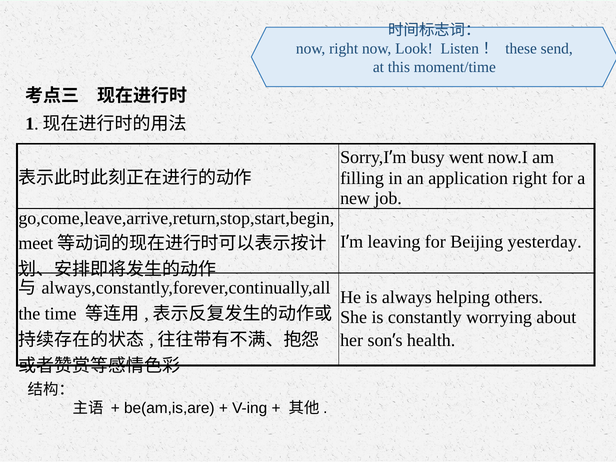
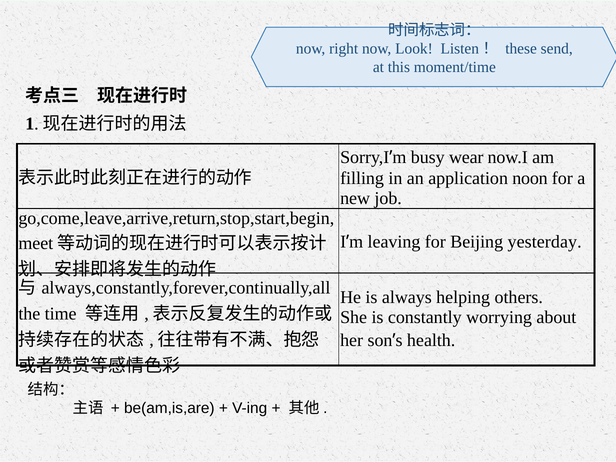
went: went -> wear
application right: right -> noon
